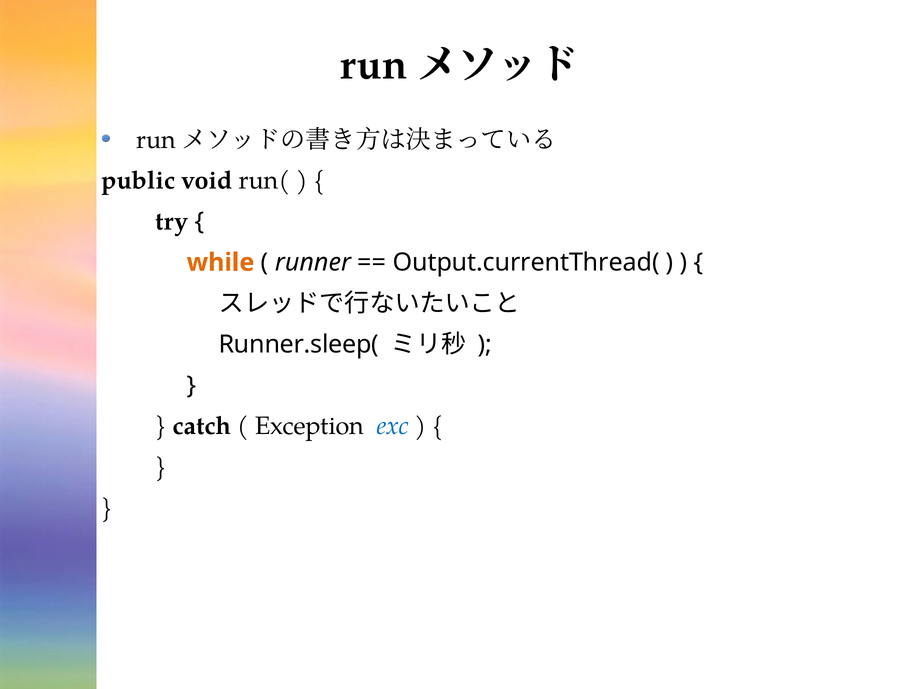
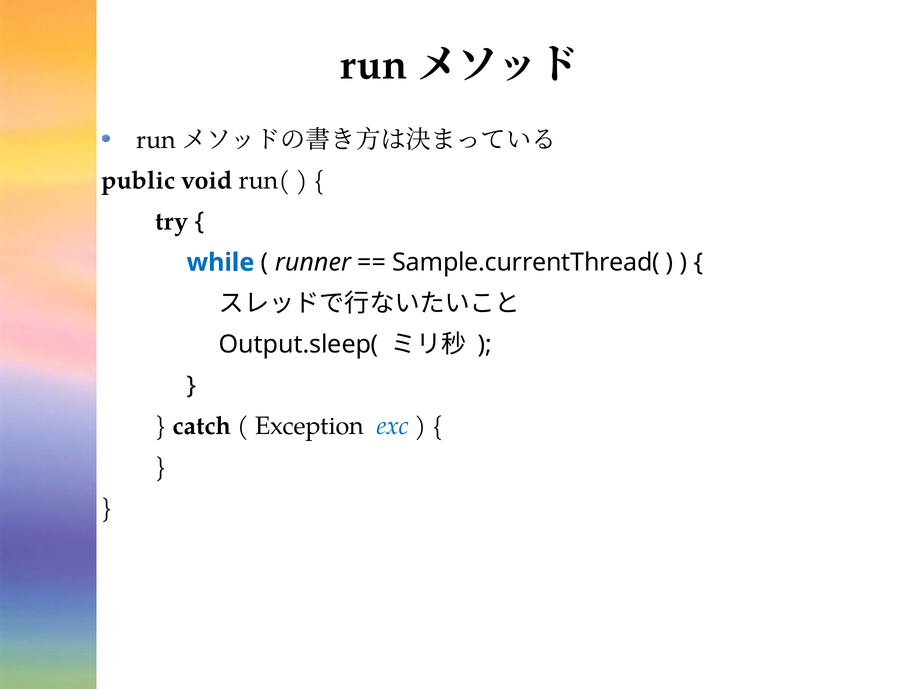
while colour: orange -> blue
Output.currentThread(: Output.currentThread( -> Sample.currentThread(
Runner.sleep(: Runner.sleep( -> Output.sleep(
